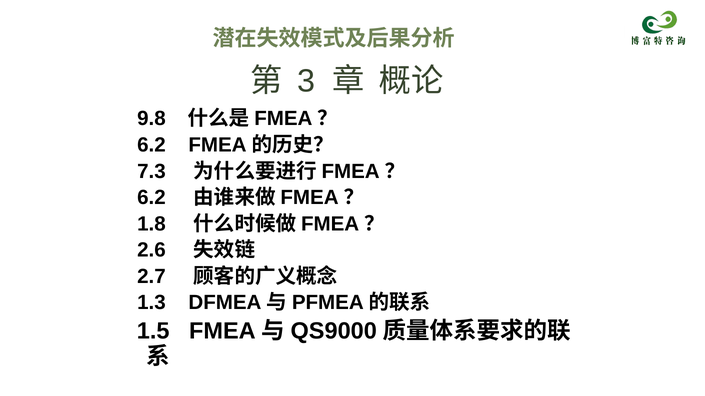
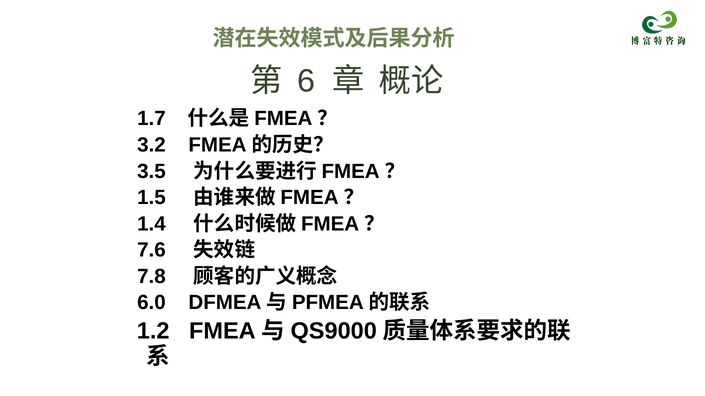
3: 3 -> 6
9.8: 9.8 -> 1.7
6.2 at (151, 145): 6.2 -> 3.2
7.3: 7.3 -> 3.5
6.2 at (151, 198): 6.2 -> 1.5
1.8: 1.8 -> 1.4
2.6: 2.6 -> 7.6
2.7: 2.7 -> 7.8
1.3: 1.3 -> 6.0
1.5: 1.5 -> 1.2
